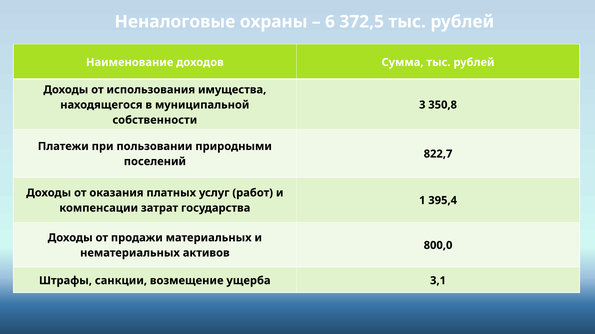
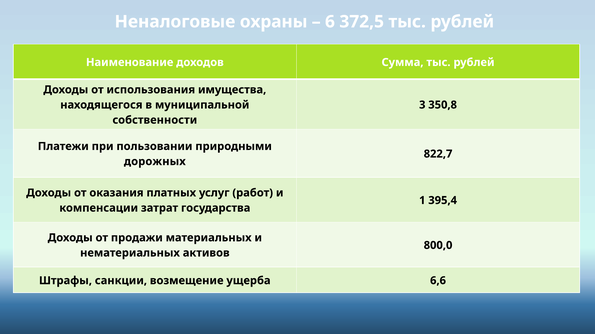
поселений: поселений -> дорожных
3,1: 3,1 -> 6,6
